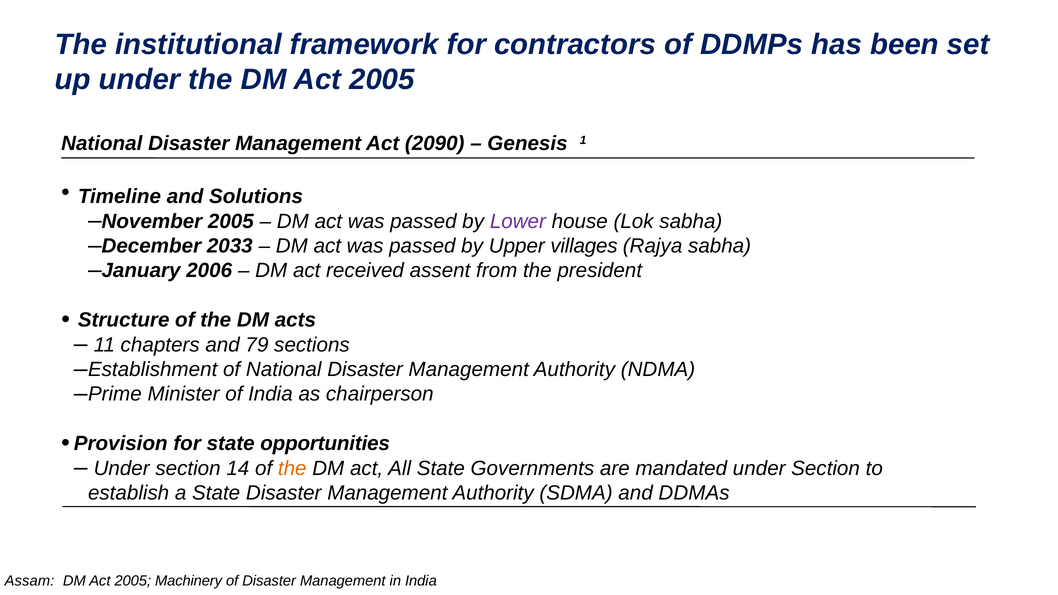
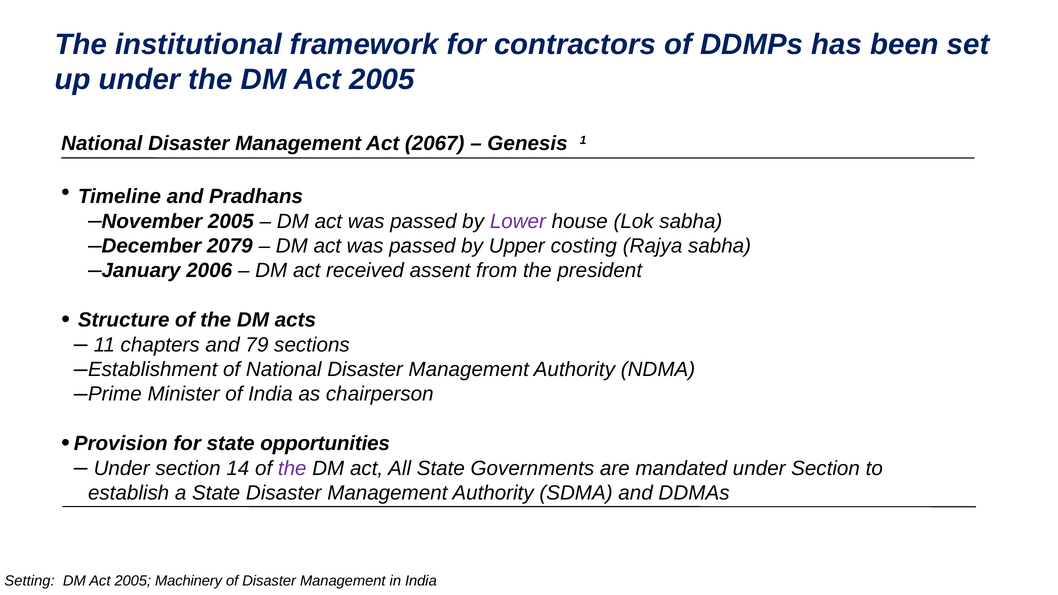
2090: 2090 -> 2067
Solutions: Solutions -> Pradhans
2033: 2033 -> 2079
villages: villages -> costing
the at (292, 468) colour: orange -> purple
Assam: Assam -> Setting
